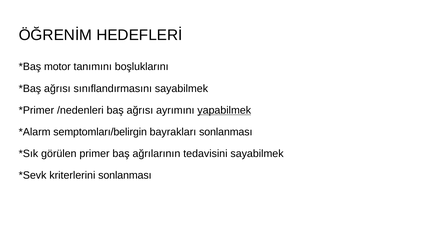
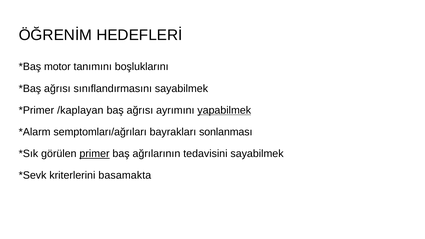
/nedenleri: /nedenleri -> /kaplayan
semptomları/belirgin: semptomları/belirgin -> semptomları/ağrıları
primer underline: none -> present
kriterlerini sonlanması: sonlanması -> basamakta
